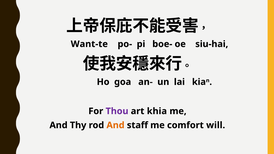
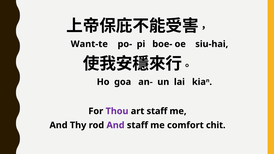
art khia: khia -> staff
And at (115, 125) colour: orange -> purple
will: will -> chit
